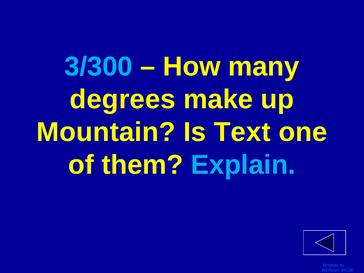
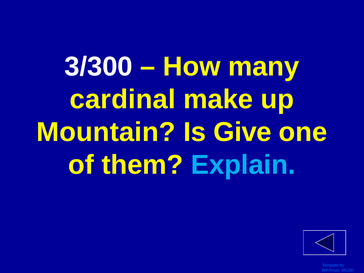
3/300 colour: light blue -> white
degrees: degrees -> cardinal
Text: Text -> Give
